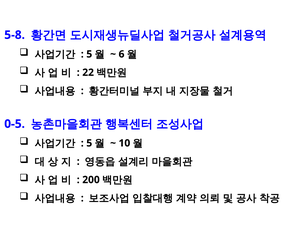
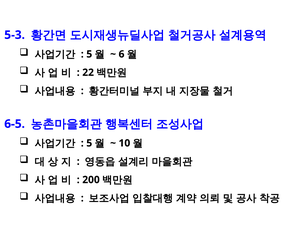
5-8: 5-8 -> 5-3
0-5: 0-5 -> 6-5
